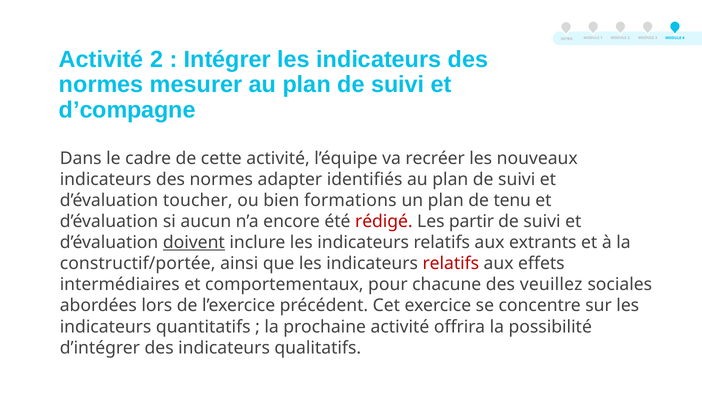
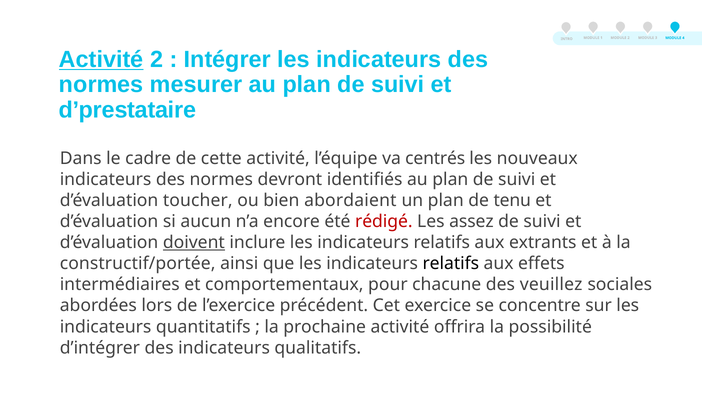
Activité at (101, 59) underline: none -> present
d’compagne: d’compagne -> d’prestataire
recréer: recréer -> centrés
adapter: adapter -> devront
formations: formations -> abordaient
partir: partir -> assez
relatifs at (451, 263) colour: red -> black
